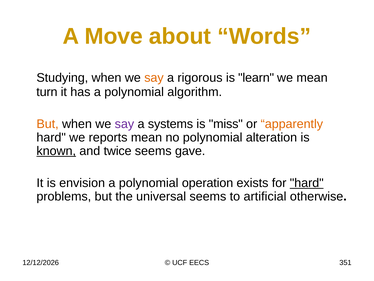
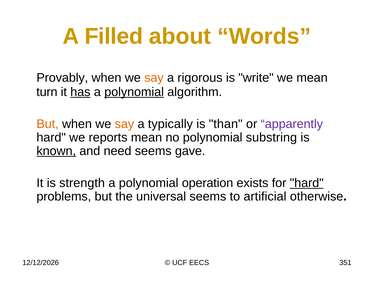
Move: Move -> Filled
Studying: Studying -> Provably
learn: learn -> write
has underline: none -> present
polynomial at (134, 92) underline: none -> present
say at (124, 124) colour: purple -> orange
systems: systems -> typically
miss: miss -> than
apparently colour: orange -> purple
alteration: alteration -> substring
twice: twice -> need
envision: envision -> strength
